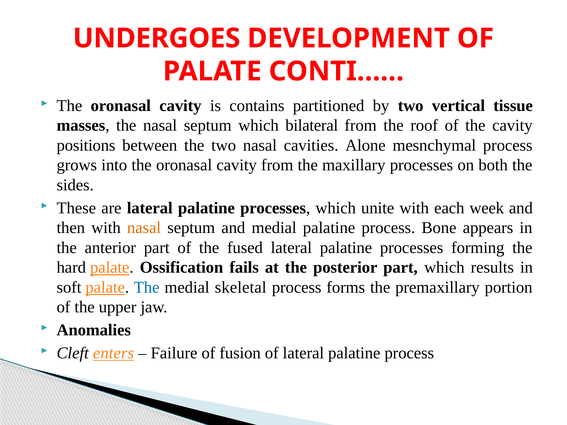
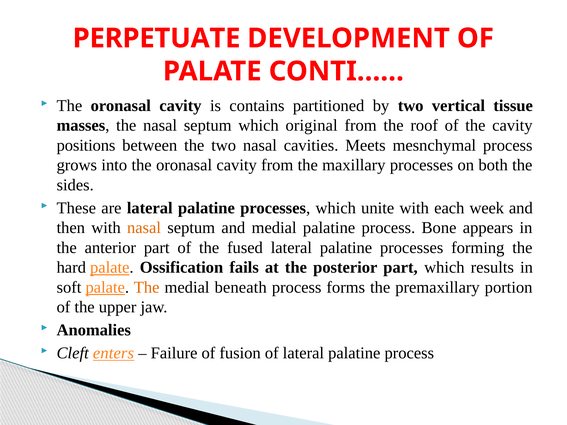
UNDERGOES: UNDERGOES -> PERPETUATE
bilateral: bilateral -> original
Alone: Alone -> Meets
The at (147, 287) colour: blue -> orange
skeletal: skeletal -> beneath
